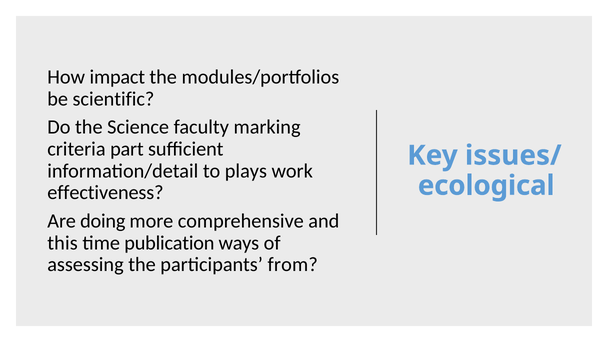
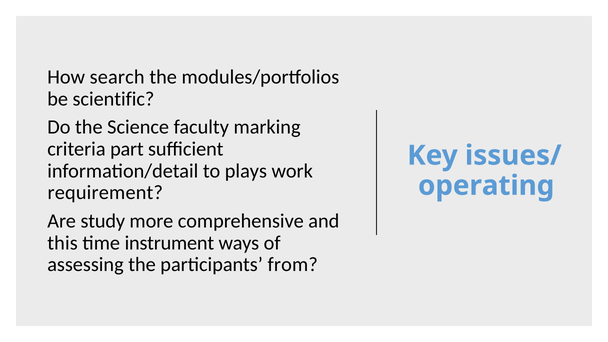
impact: impact -> search
ecological: ecological -> operating
effectiveness: effectiveness -> requirement
doing: doing -> study
publication: publication -> instrument
